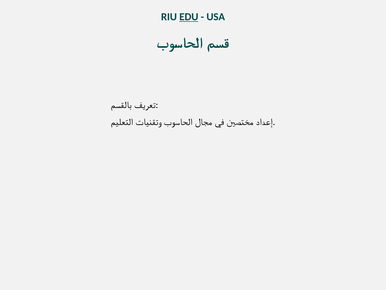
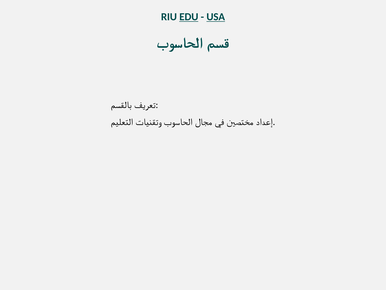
USA underline: none -> present
